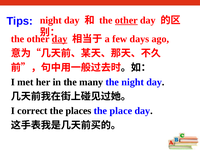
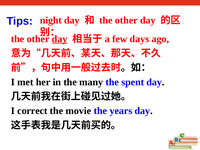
other at (126, 20) underline: present -> none
the night: night -> spent
places: places -> movie
place: place -> years
